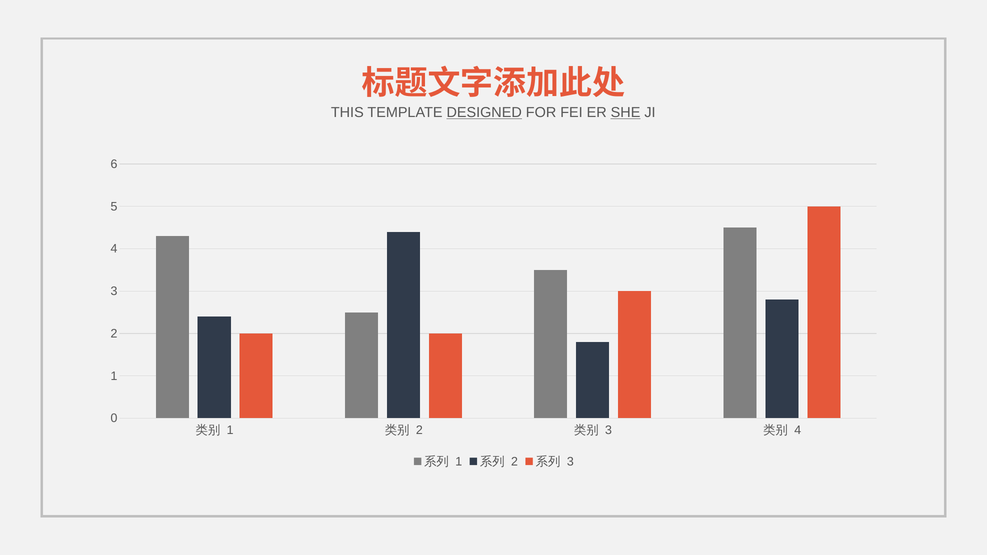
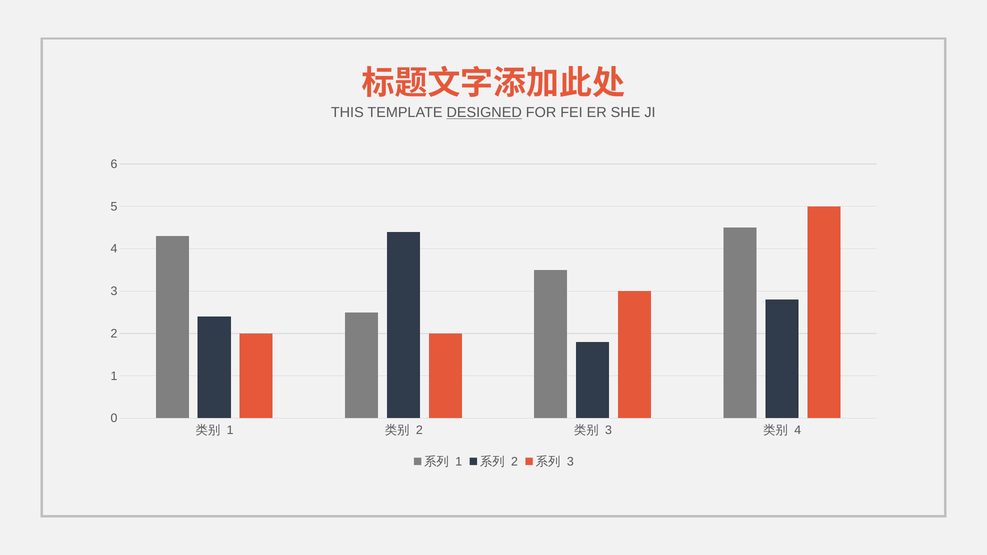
SHE underline: present -> none
